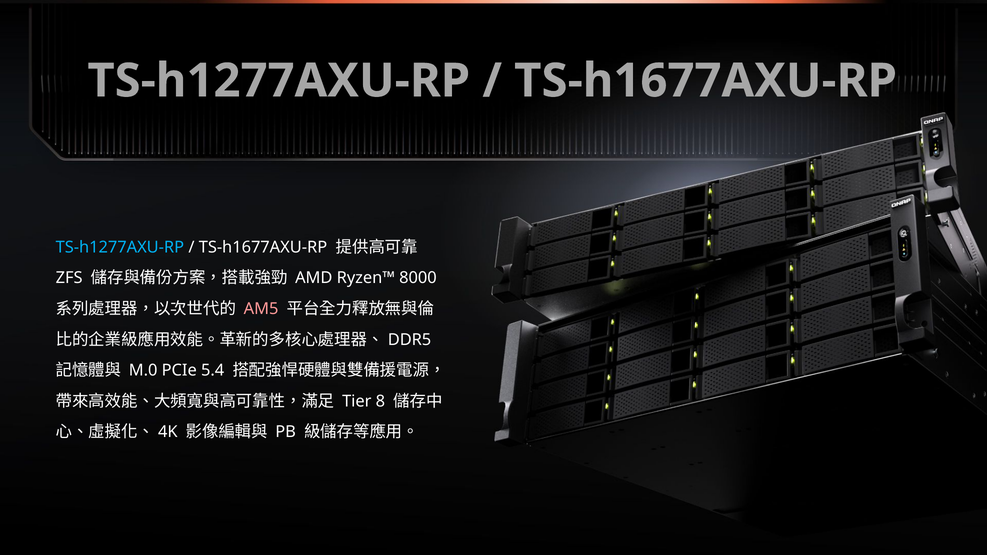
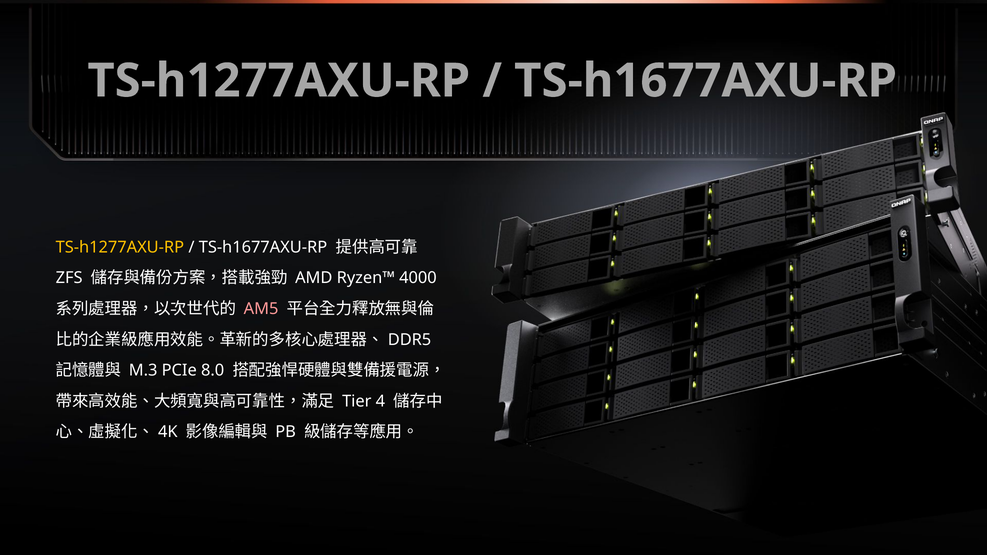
TS-h1277AXU-RP at (120, 247) colour: light blue -> yellow
8000: 8000 -> 4000
M.0: M.0 -> M.3
5.4: 5.4 -> 8.0
8: 8 -> 4
